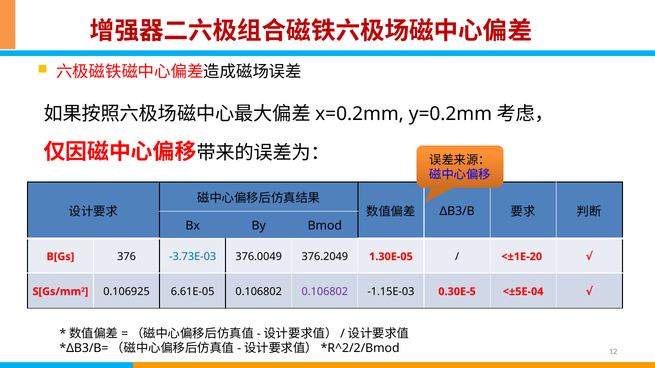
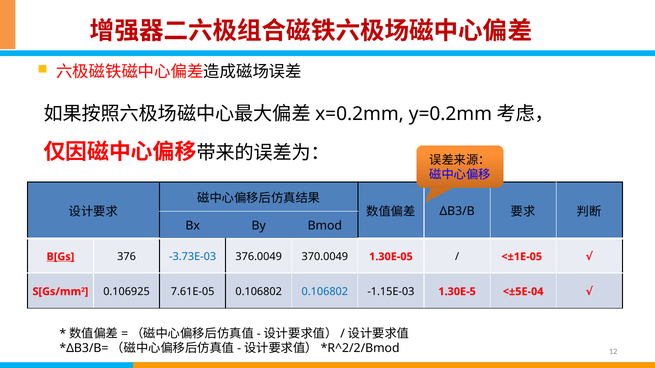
B[Gs underline: none -> present
376.2049: 376.2049 -> 370.0049
<±1E-20: <±1E-20 -> <±1E-05
6.61E-05: 6.61E-05 -> 7.61E-05
0.106802 at (325, 292) colour: purple -> blue
0.30E-5: 0.30E-5 -> 1.30E-5
